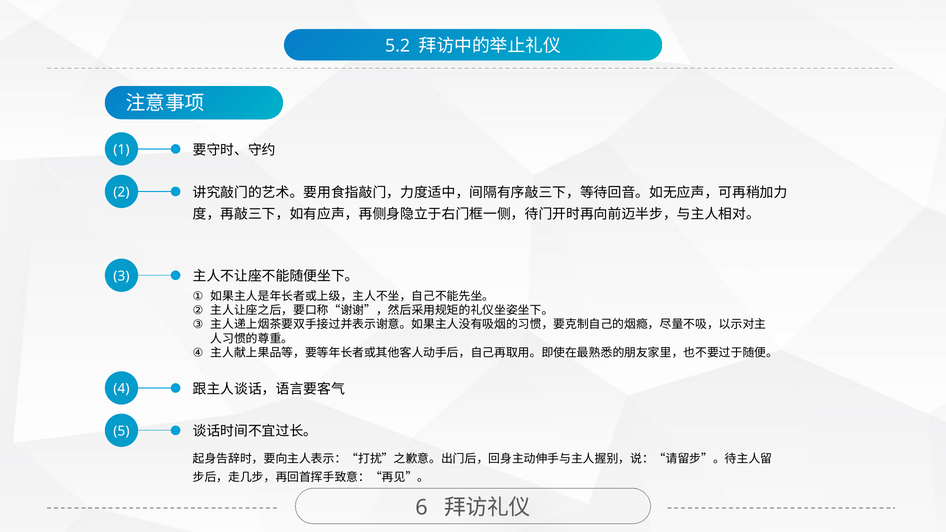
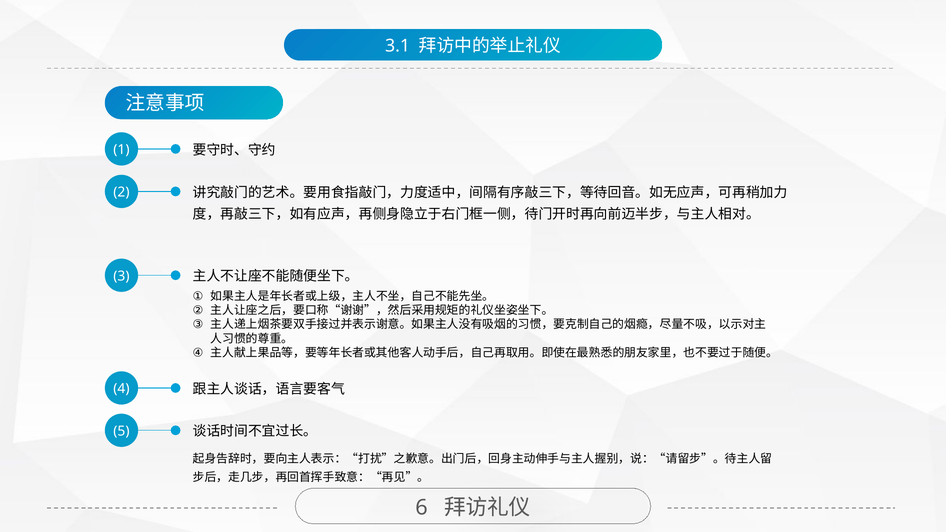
5.2: 5.2 -> 3.1
